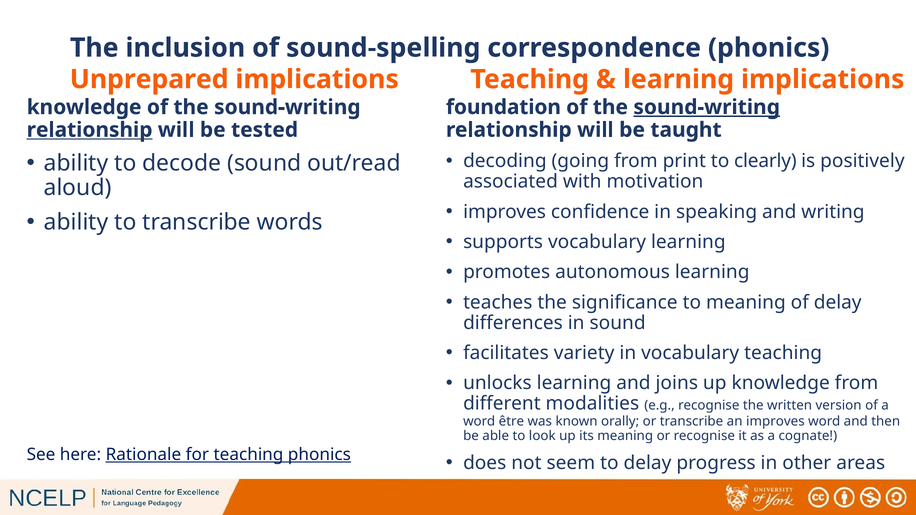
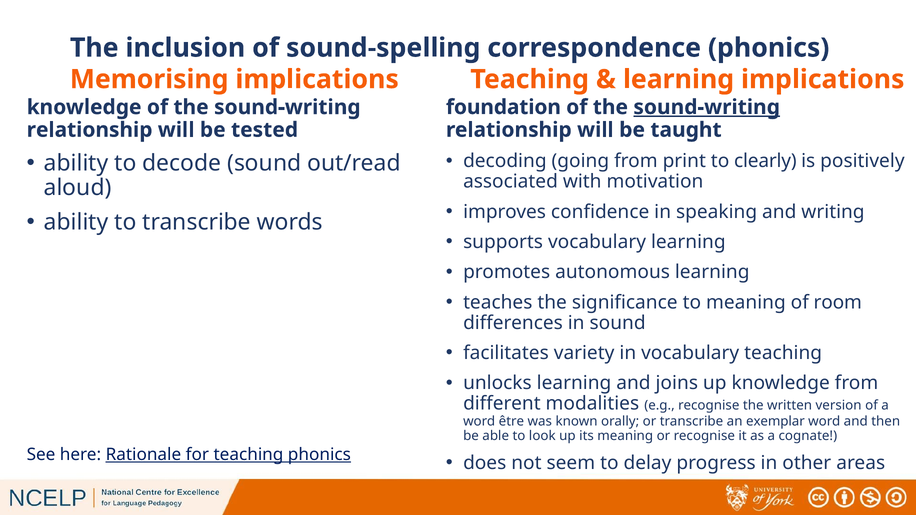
Unprepared: Unprepared -> Memorising
relationship at (90, 130) underline: present -> none
of delay: delay -> room
an improves: improves -> exemplar
